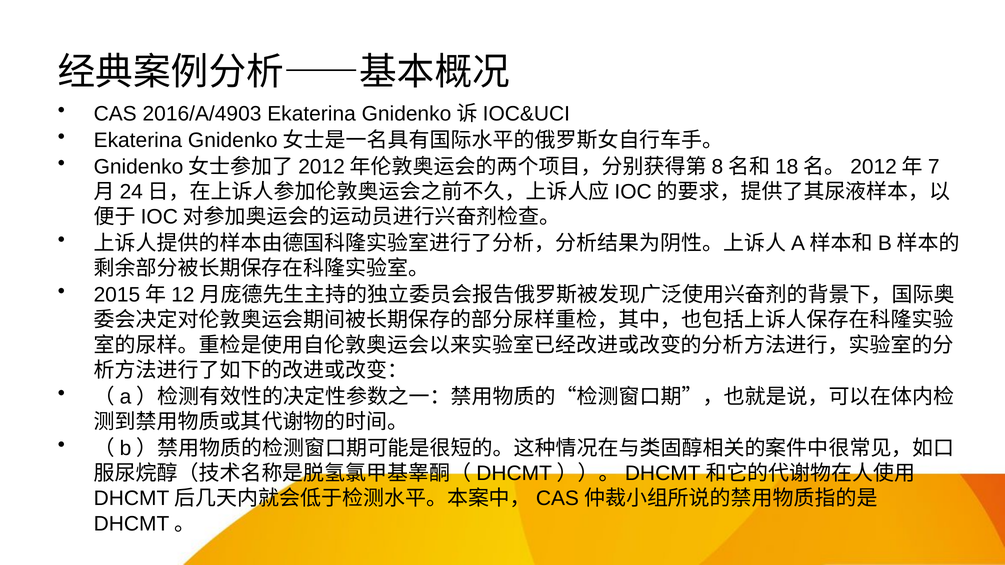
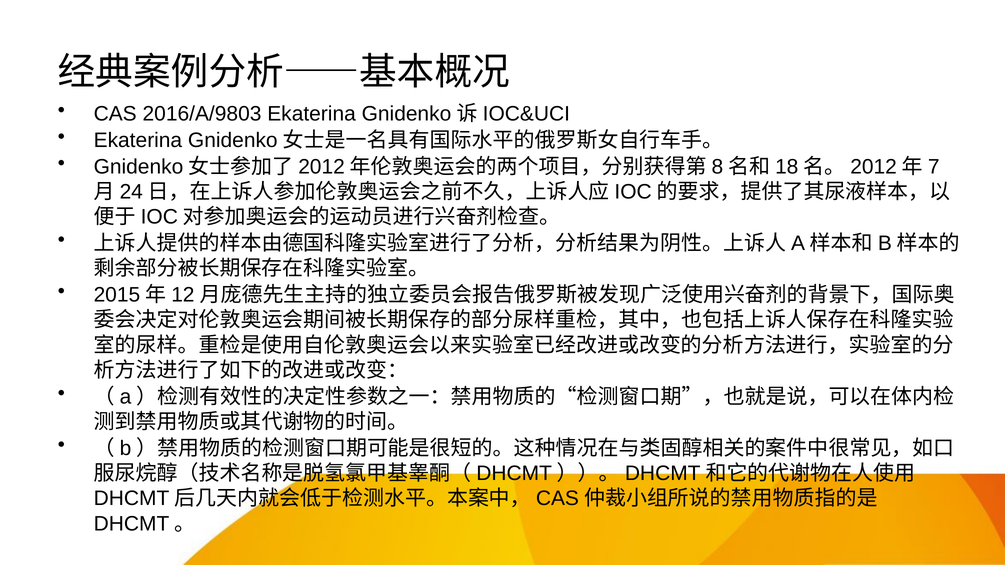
2016/A/4903: 2016/A/4903 -> 2016/A/9803
